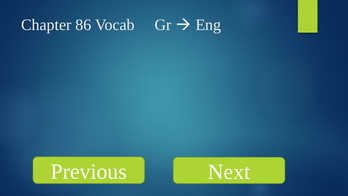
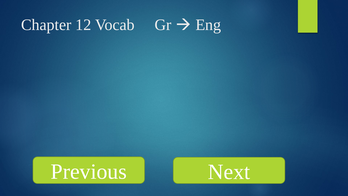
86: 86 -> 12
